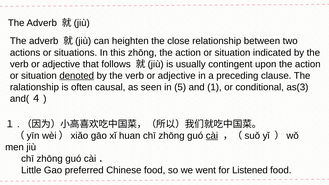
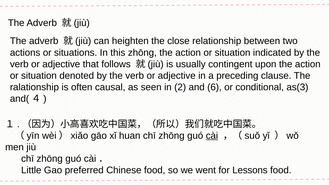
denoted underline: present -> none
5: 5 -> 2
1: 1 -> 6
Listened: Listened -> Lessons
